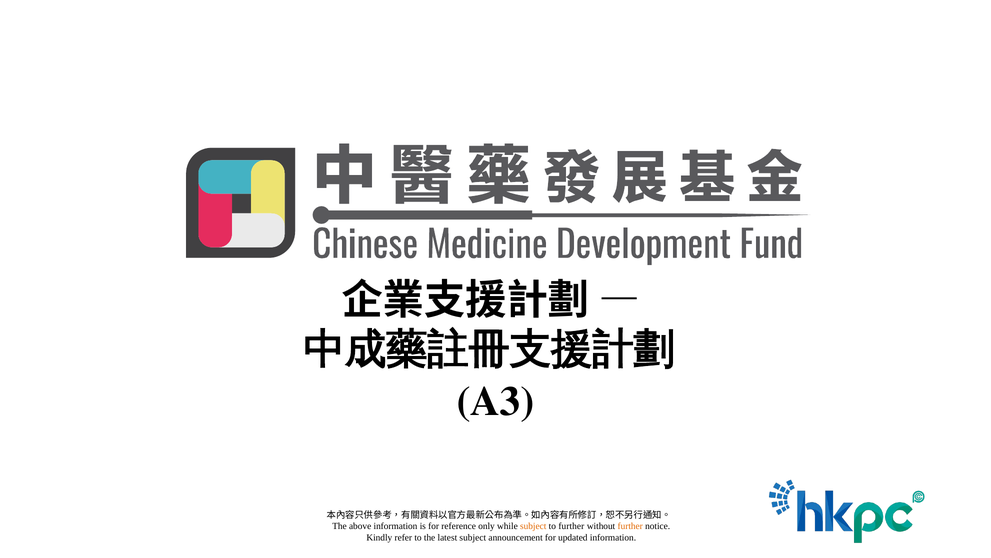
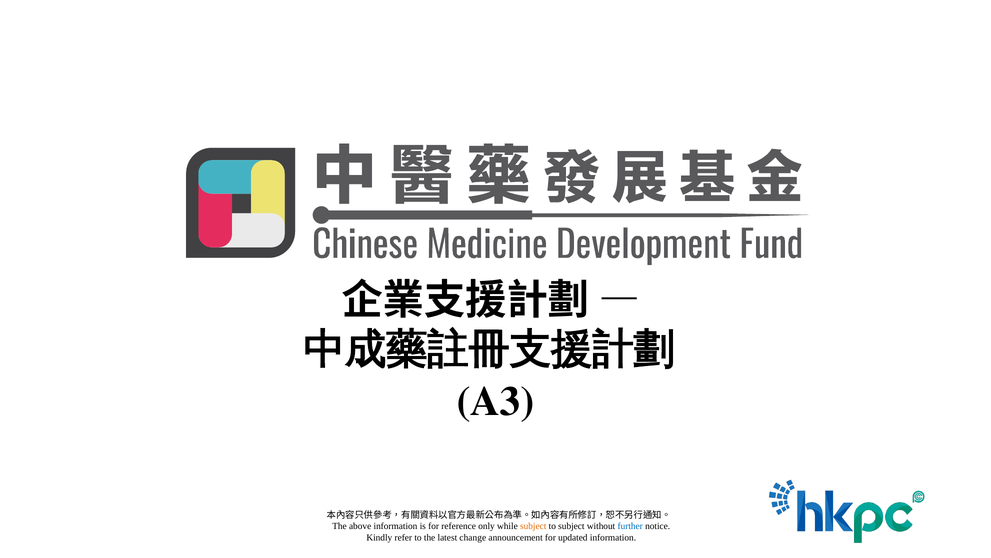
to further: further -> subject
further at (630, 526) colour: orange -> blue
latest subject: subject -> change
